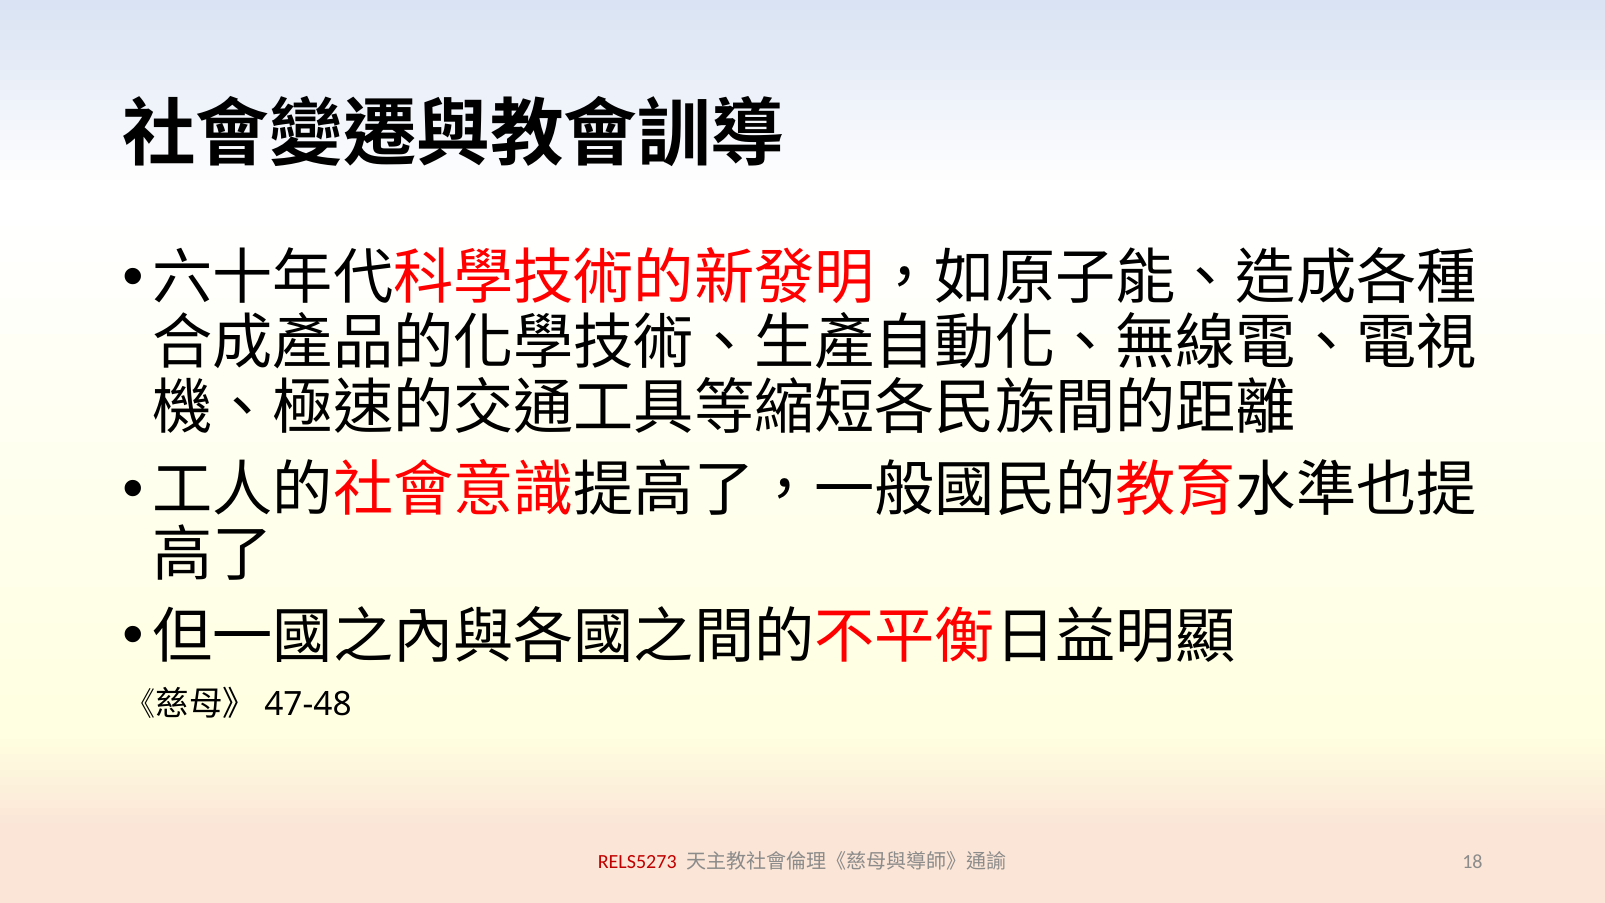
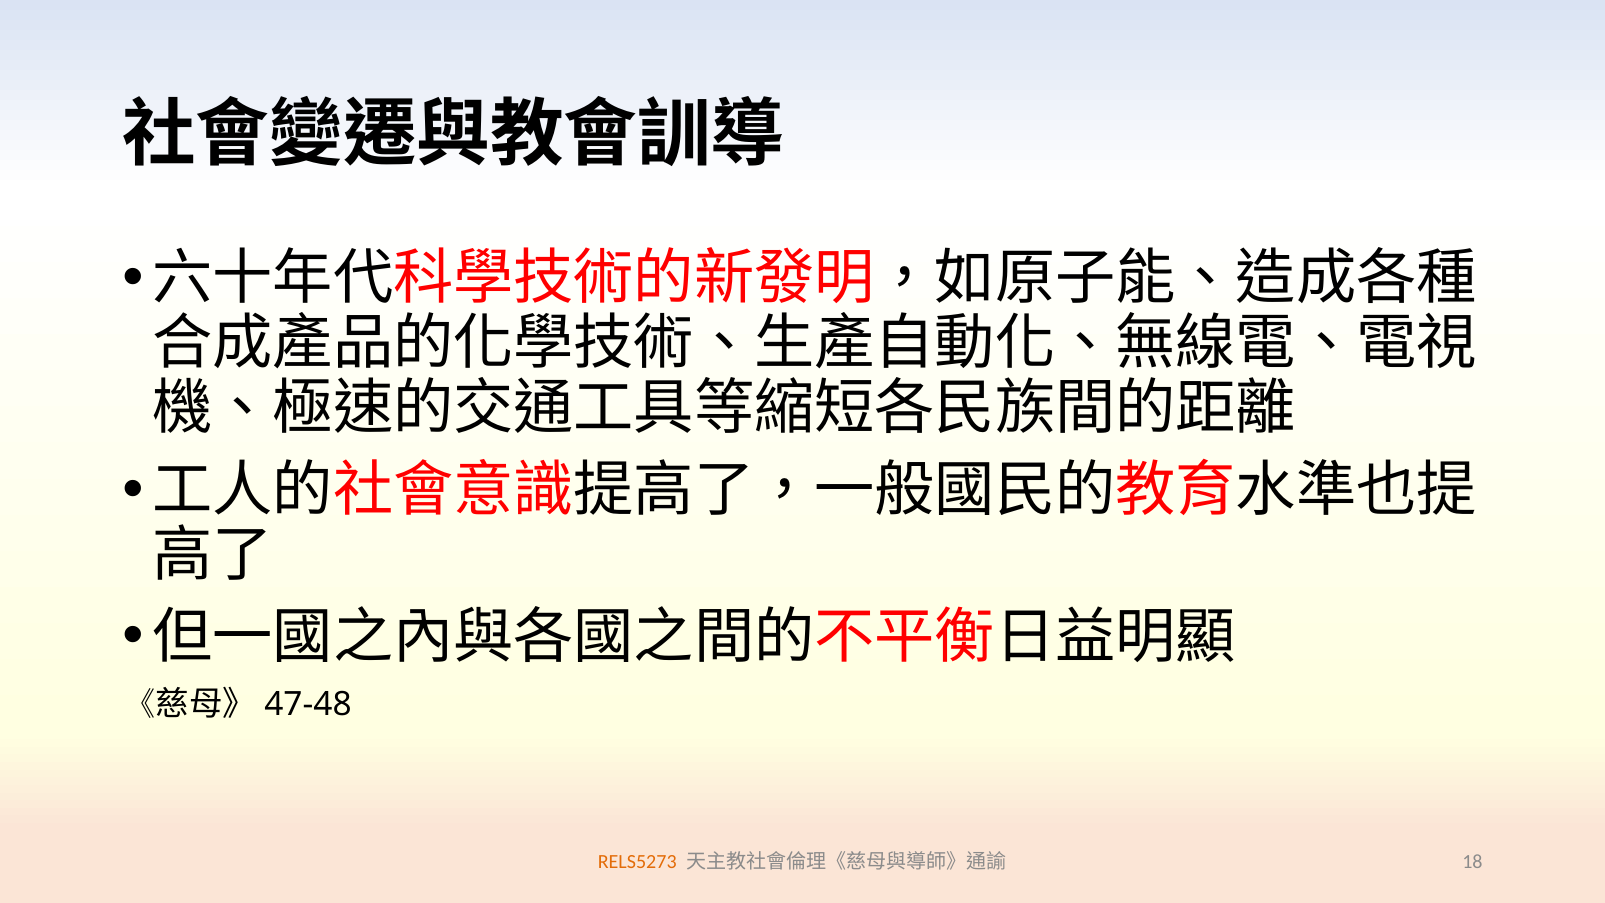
RELS5273 colour: red -> orange
